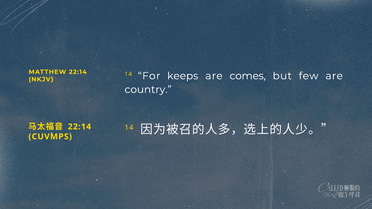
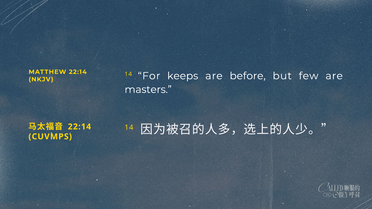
comes: comes -> before
country: country -> masters
